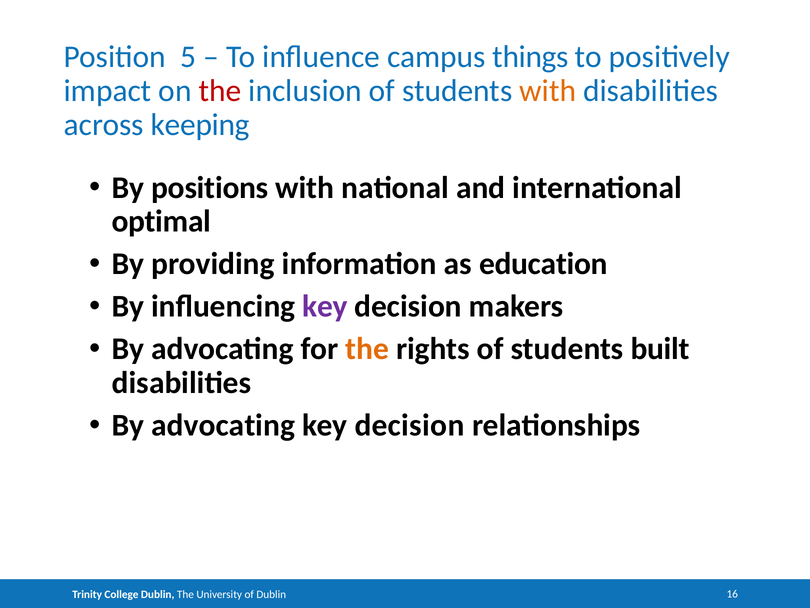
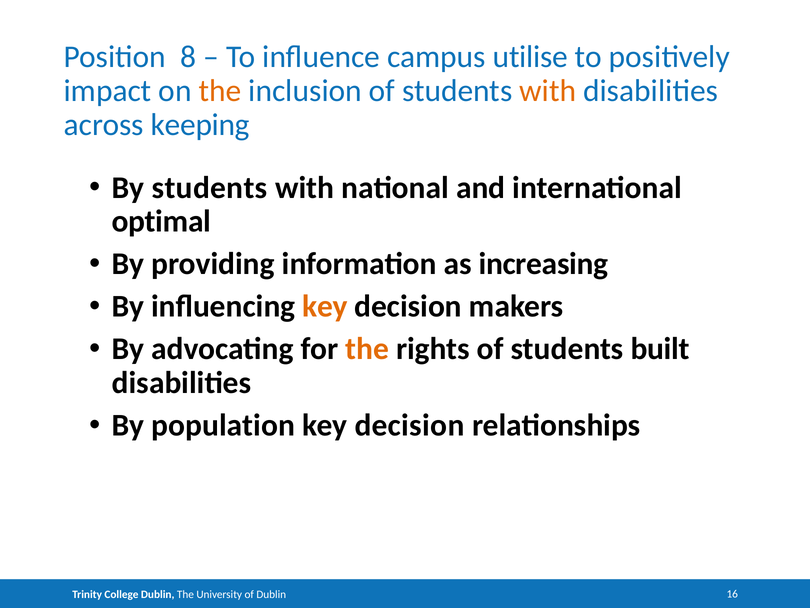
5: 5 -> 8
things: things -> utilise
the at (220, 91) colour: red -> orange
By positions: positions -> students
education: education -> increasing
key at (325, 306) colour: purple -> orange
advocating at (223, 425): advocating -> population
